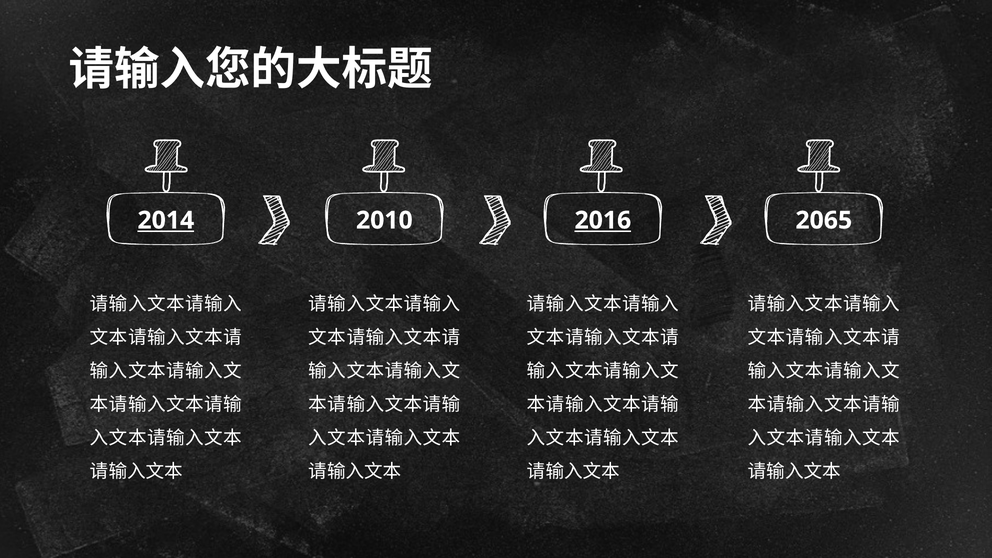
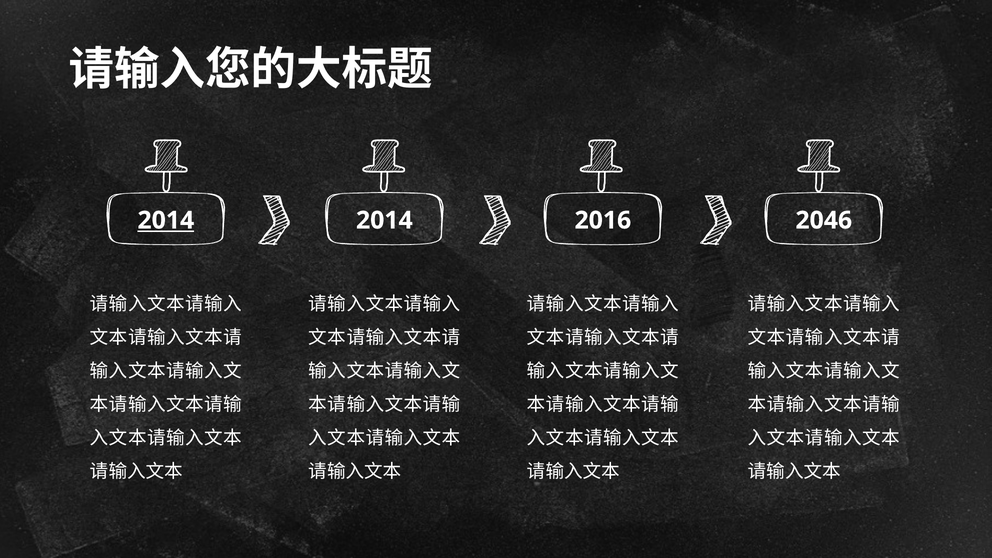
2010 at (384, 220): 2010 -> 2014
2016 underline: present -> none
2065: 2065 -> 2046
